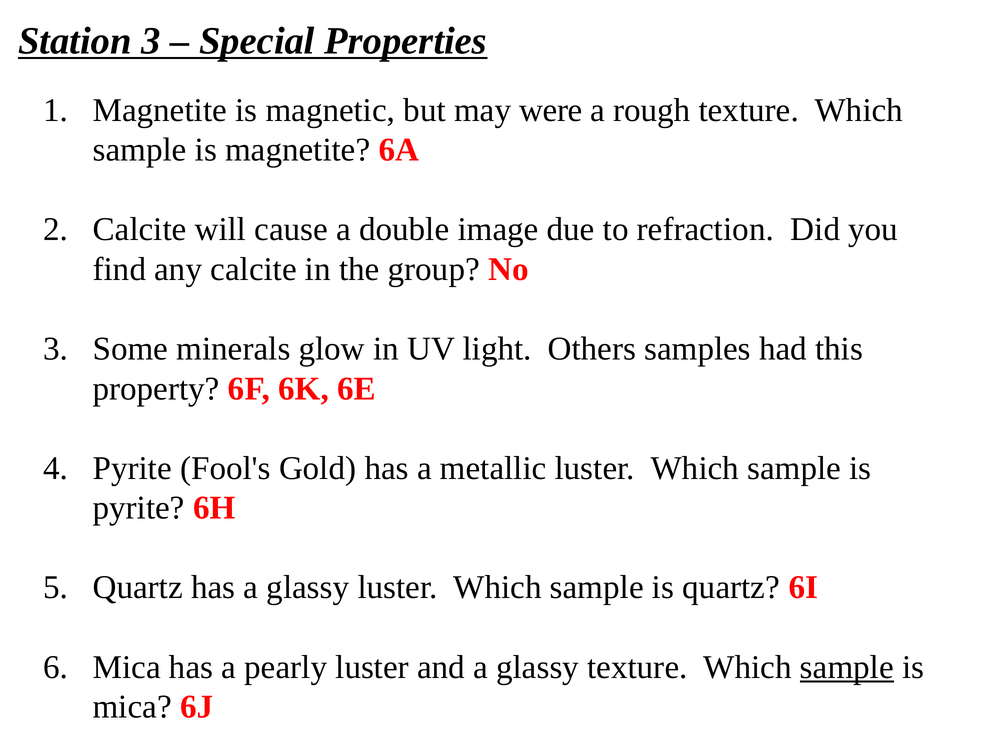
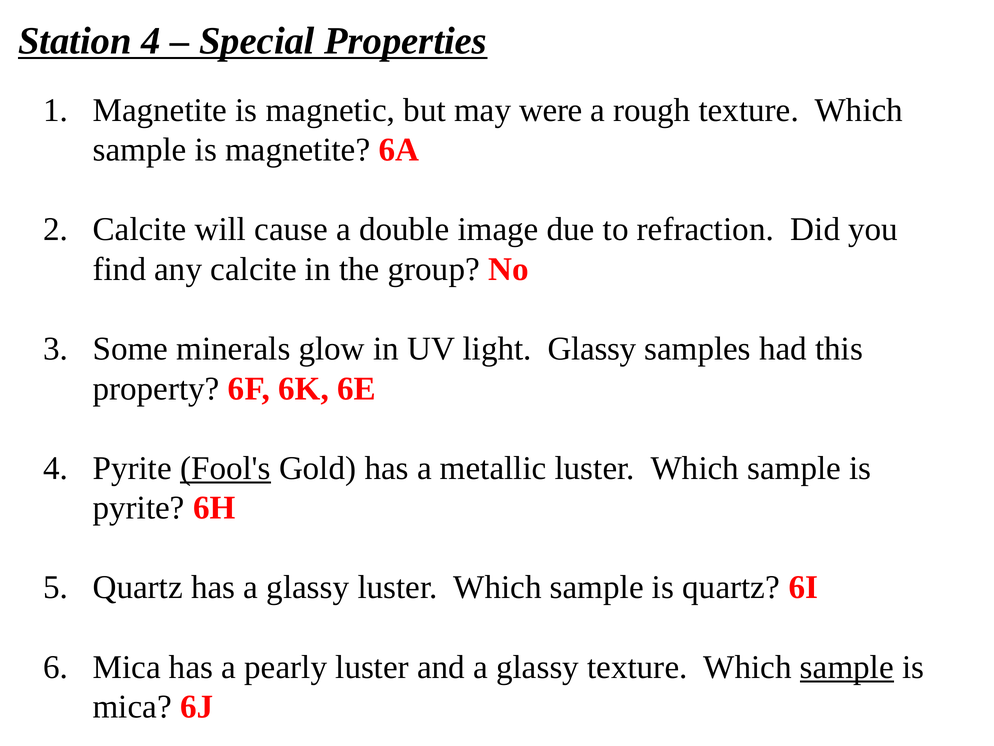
Station 3: 3 -> 4
light Others: Others -> Glassy
Fool's underline: none -> present
